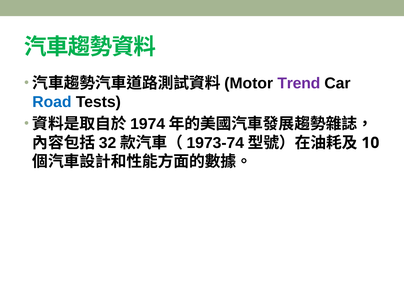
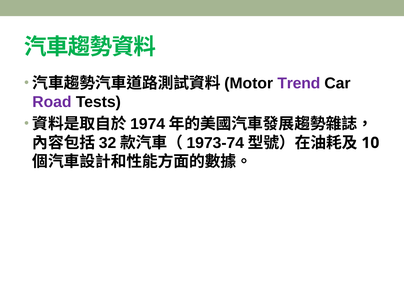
Road colour: blue -> purple
